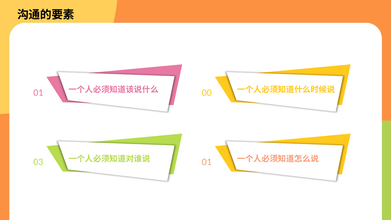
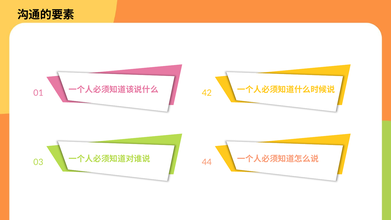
00: 00 -> 42
01 at (207, 162): 01 -> 44
